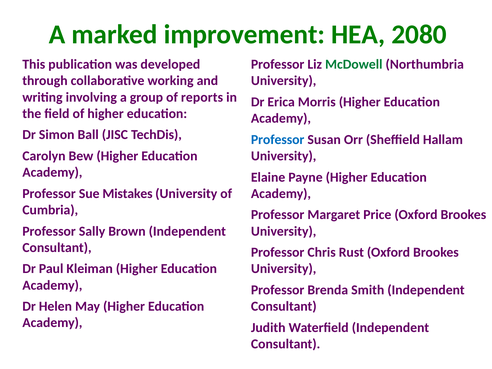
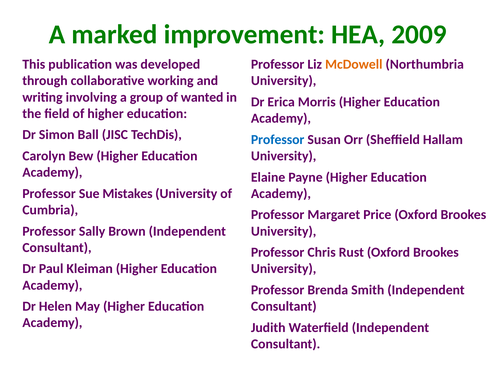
2080: 2080 -> 2009
McDowell colour: green -> orange
reports: reports -> wanted
